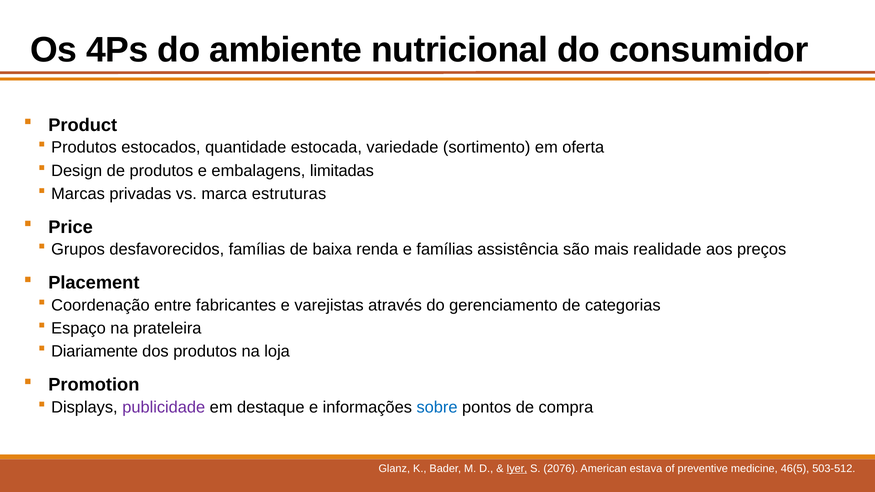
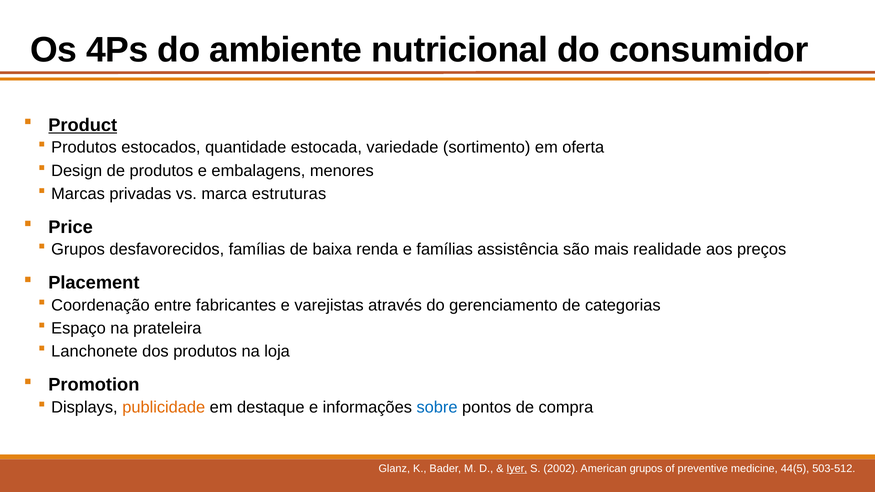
Product underline: none -> present
limitadas: limitadas -> menores
Diariamente: Diariamente -> Lanchonete
publicidade colour: purple -> orange
2076: 2076 -> 2002
American estava: estava -> grupos
46(5: 46(5 -> 44(5
